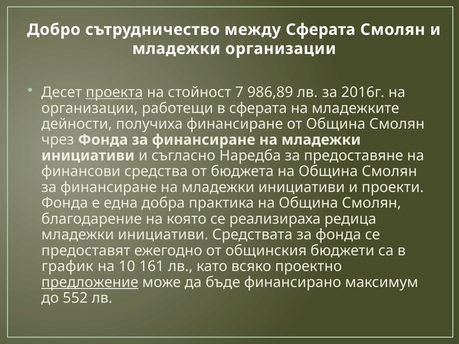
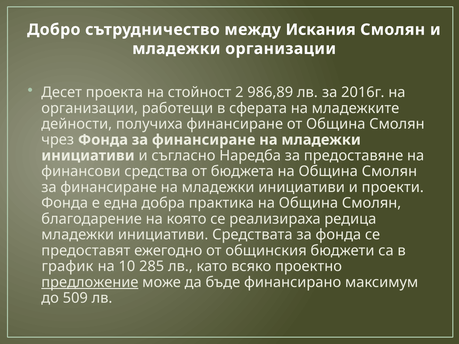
между Сферата: Сферата -> Искания
проекта underline: present -> none
7: 7 -> 2
161: 161 -> 285
552: 552 -> 509
